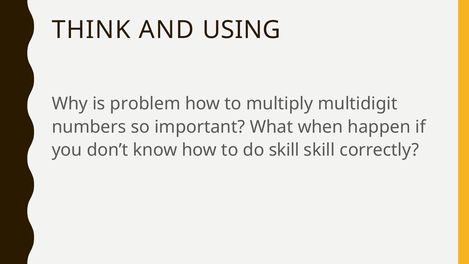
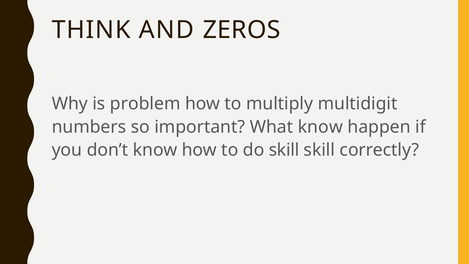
USING: USING -> ZEROS
What when: when -> know
